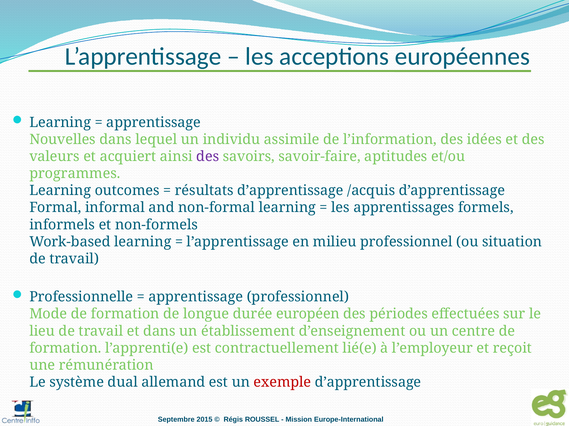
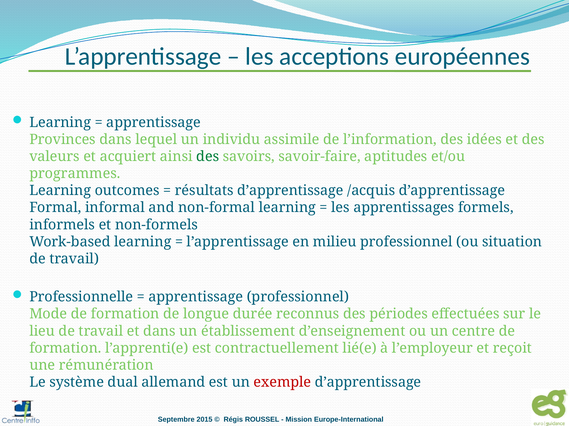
Nouvelles: Nouvelles -> Provinces
des at (208, 157) colour: purple -> green
européen: européen -> reconnus
